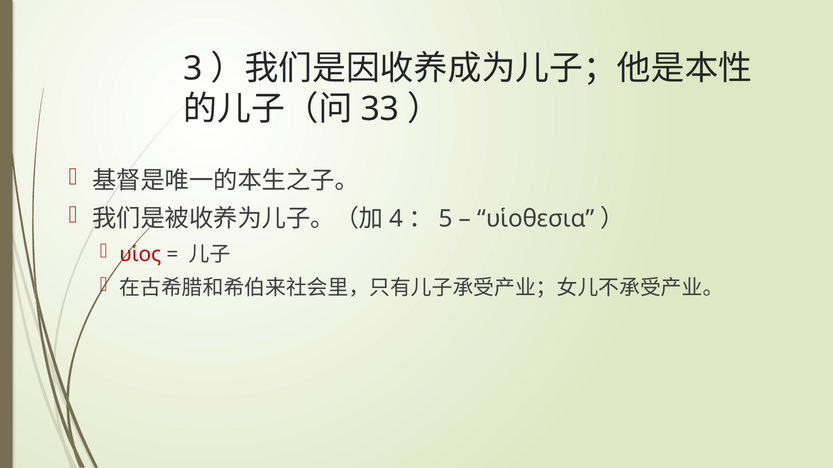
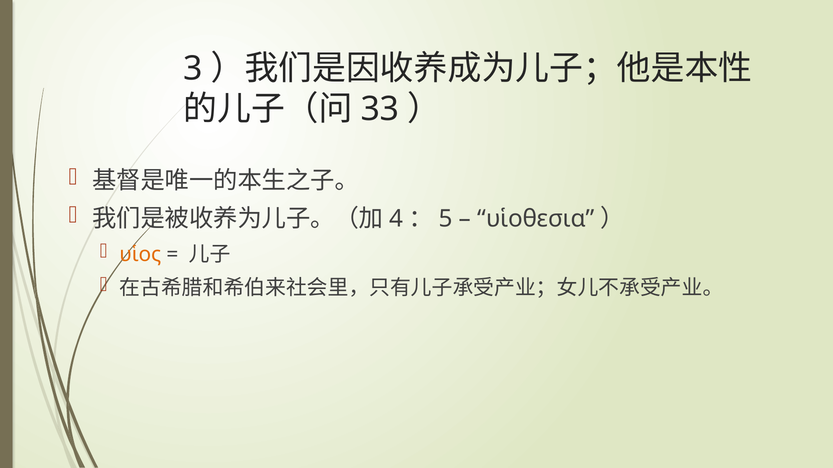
υἱος colour: red -> orange
